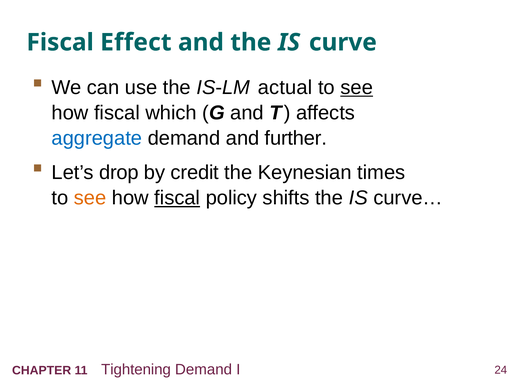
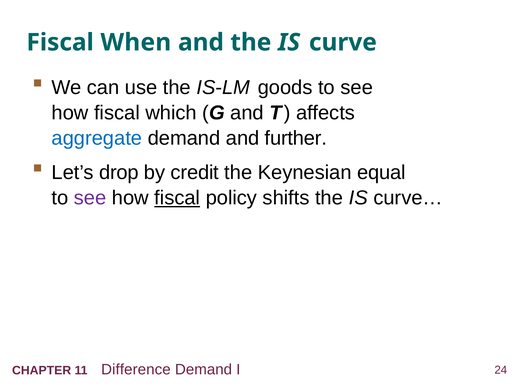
Effect: Effect -> When
actual: actual -> goods
see at (357, 88) underline: present -> none
times: times -> equal
see at (90, 198) colour: orange -> purple
Tightening: Tightening -> Difference
